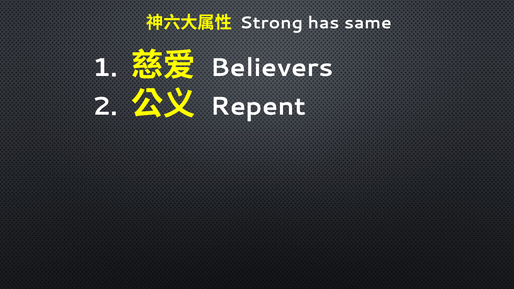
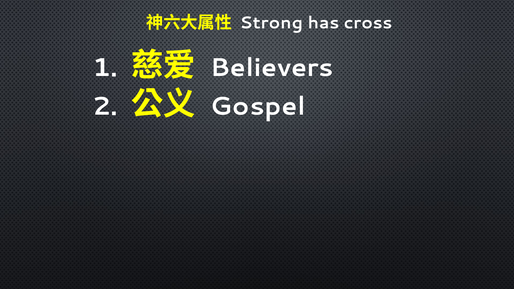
same: same -> cross
Repent: Repent -> Gospel
